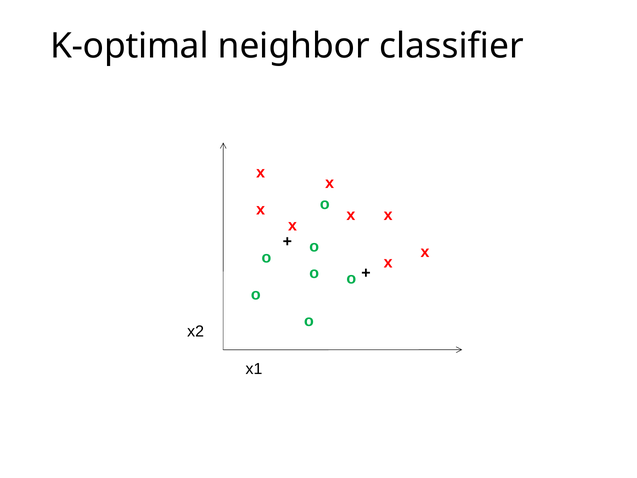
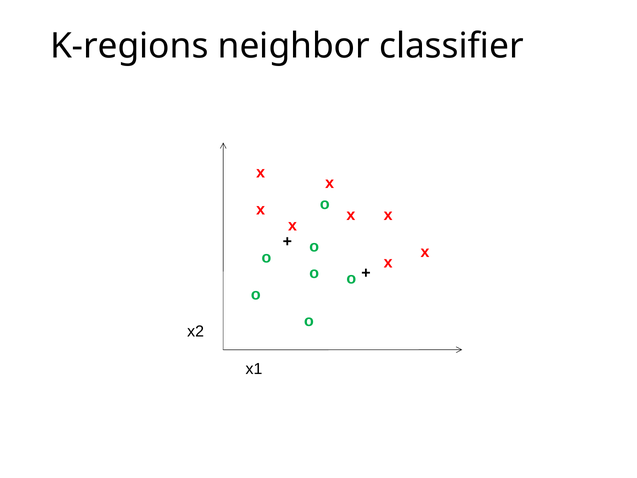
K-optimal: K-optimal -> K-regions
